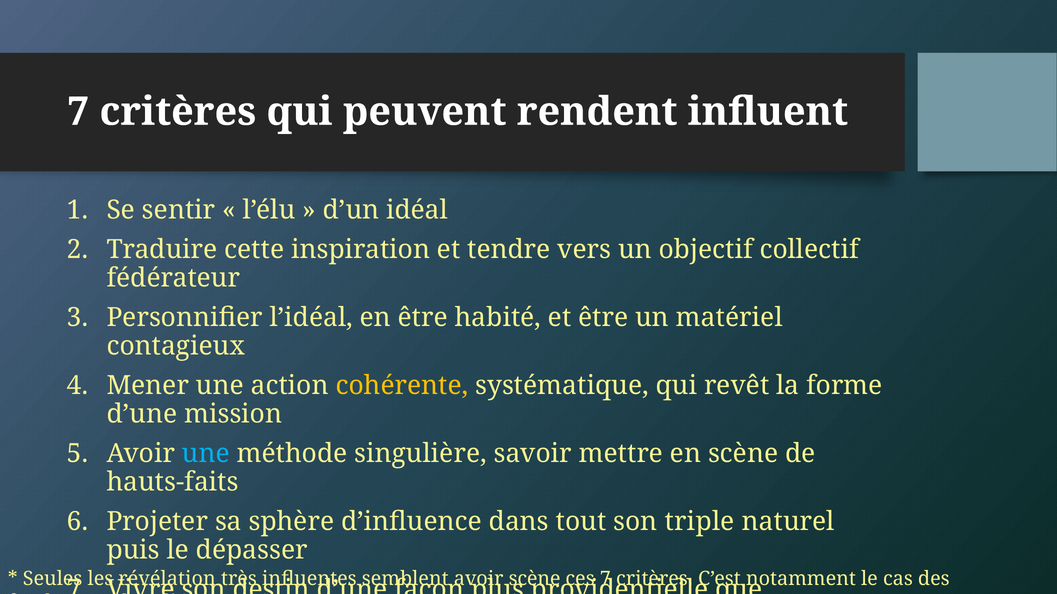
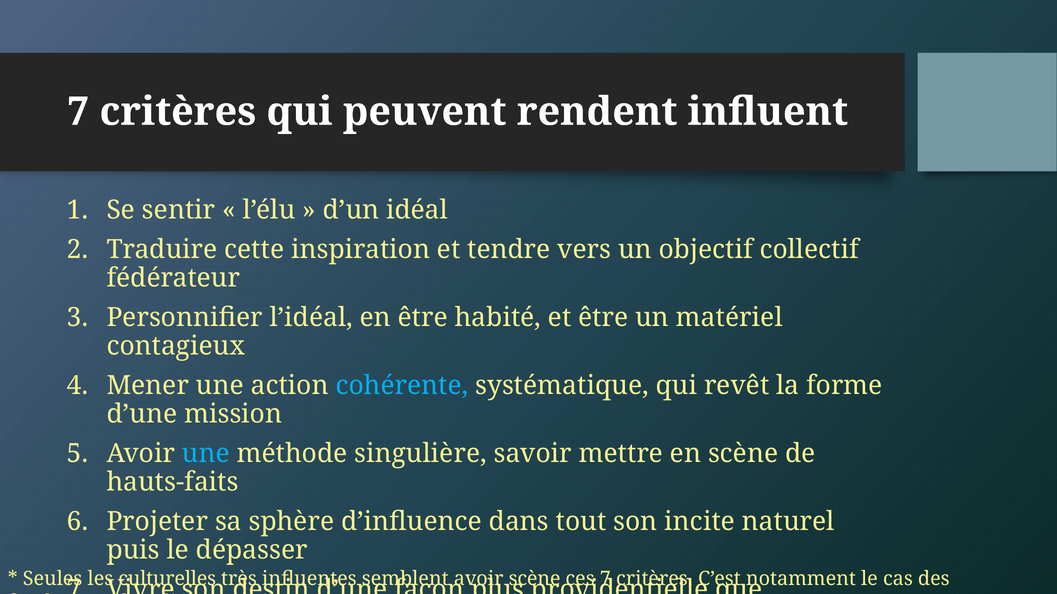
cohérente colour: yellow -> light blue
triple: triple -> incite
révélation: révélation -> culturelles
